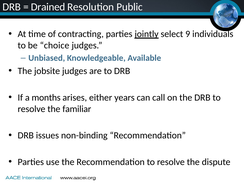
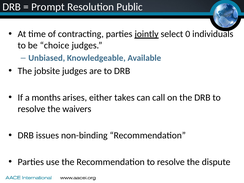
Drained: Drained -> Prompt
9: 9 -> 0
years: years -> takes
familiar: familiar -> waivers
